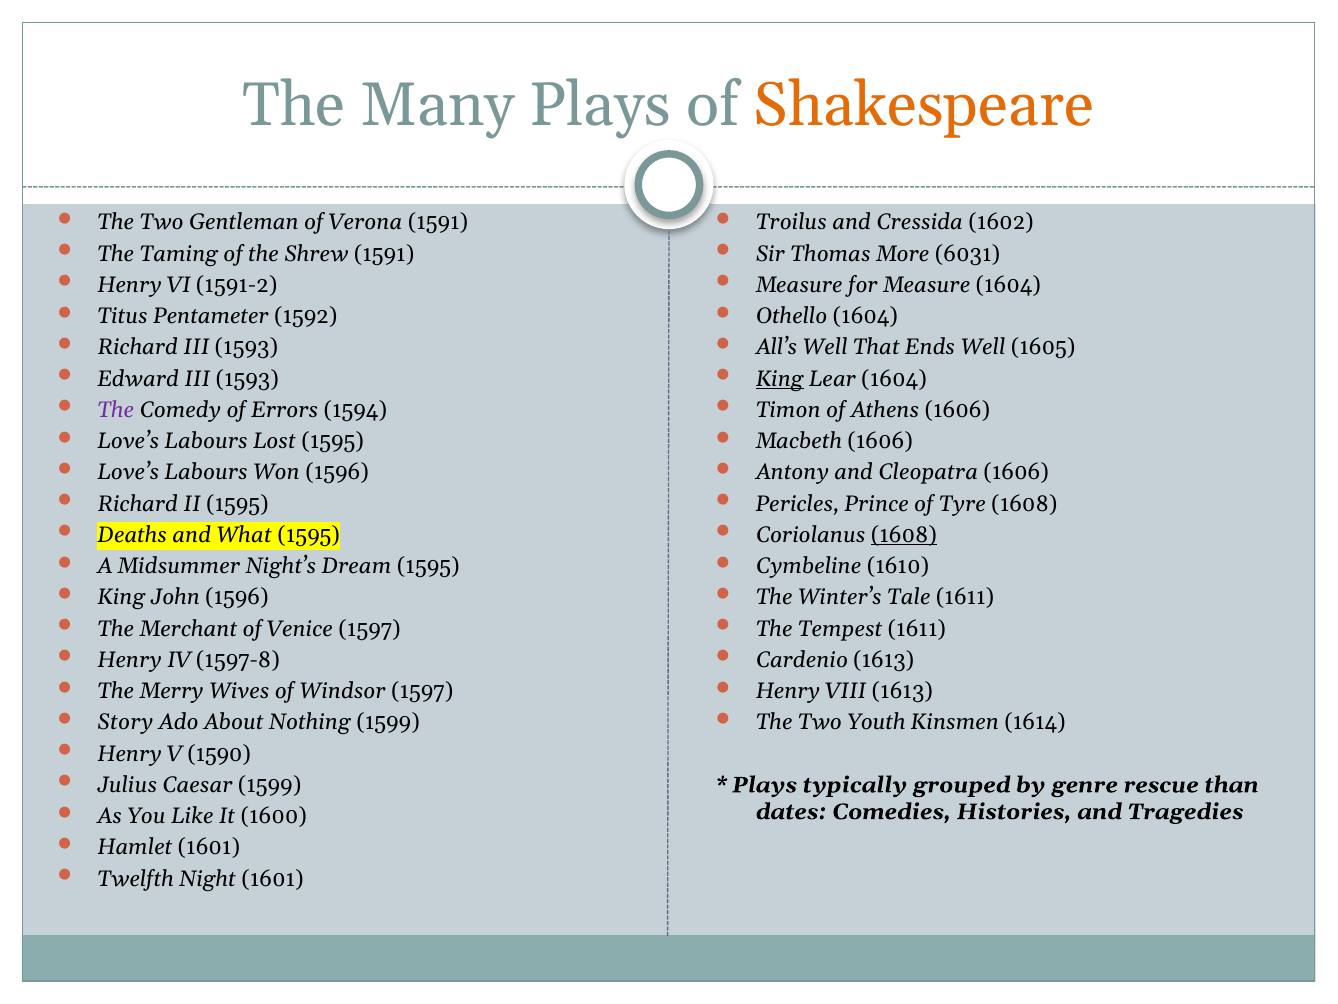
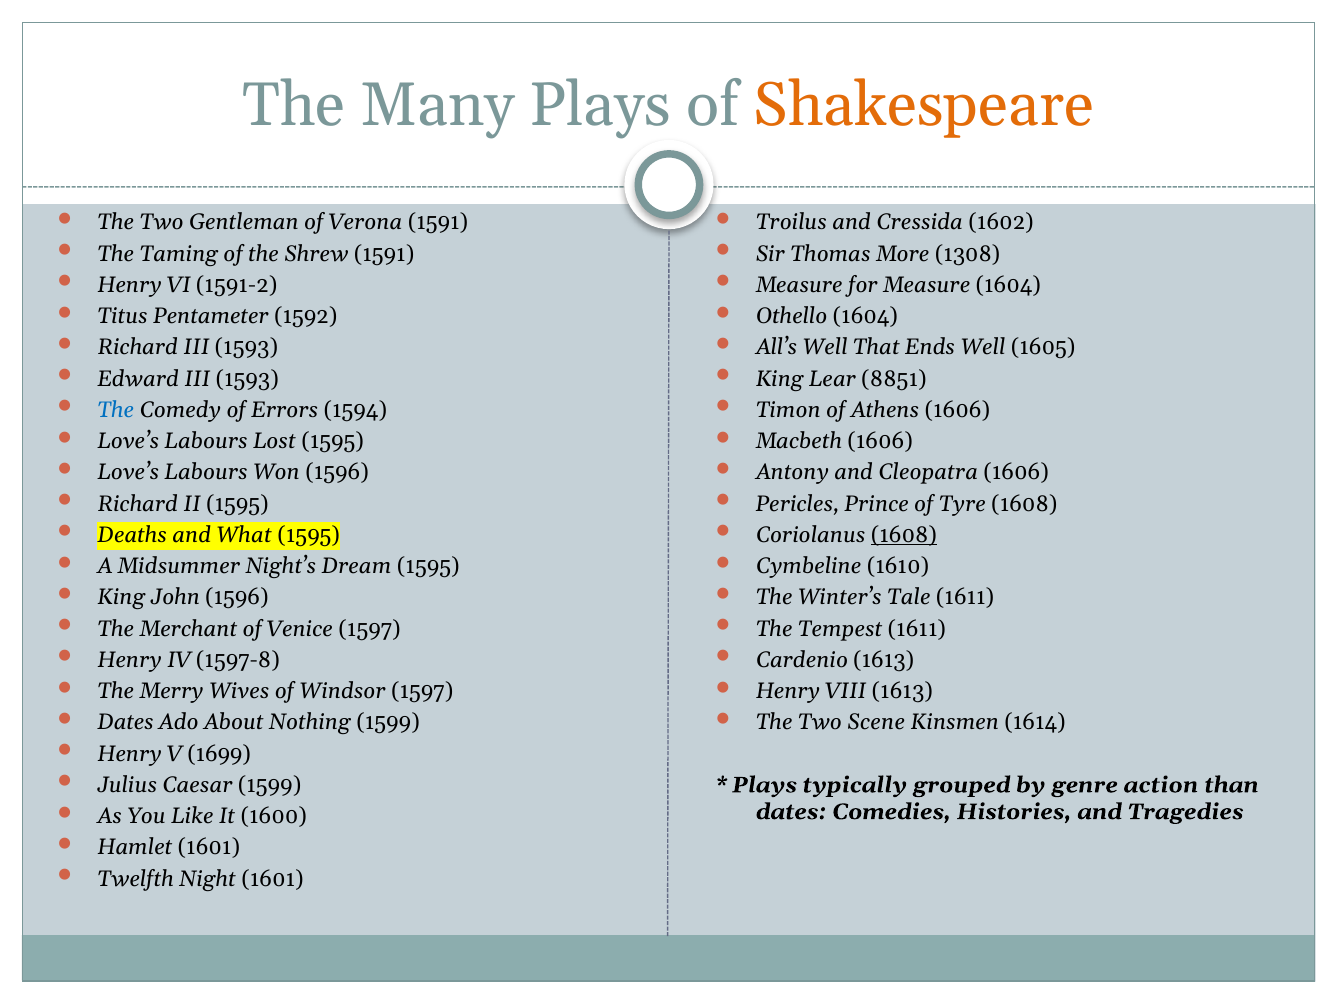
6031: 6031 -> 1308
King at (780, 379) underline: present -> none
Lear 1604: 1604 -> 8851
The at (116, 410) colour: purple -> blue
Story at (125, 722): Story -> Dates
Youth: Youth -> Scene
1590: 1590 -> 1699
rescue: rescue -> action
